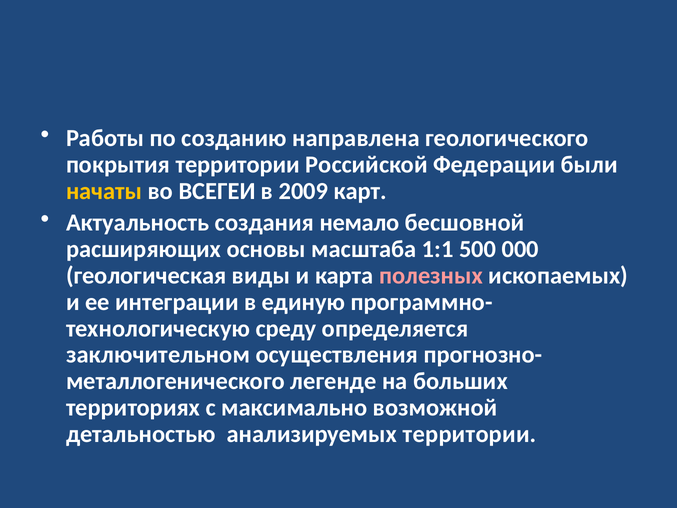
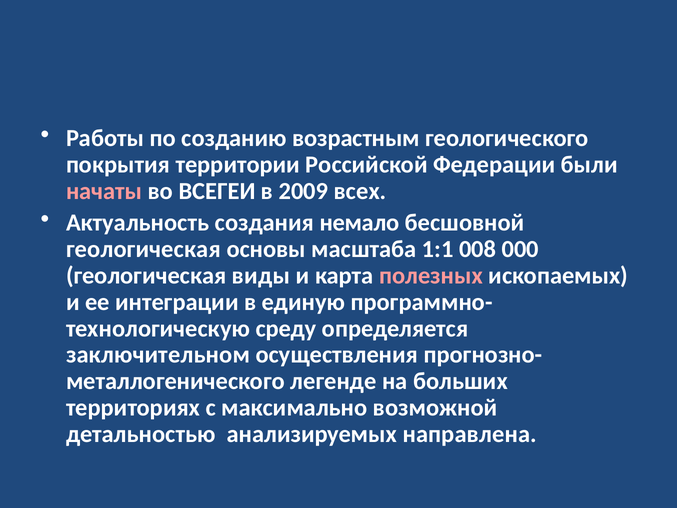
направлена: направлена -> возрастным
начаты colour: yellow -> pink
карт: карт -> всех
расширяющих at (144, 249): расширяющих -> геологическая
500: 500 -> 008
анализируемых территории: территории -> направлена
